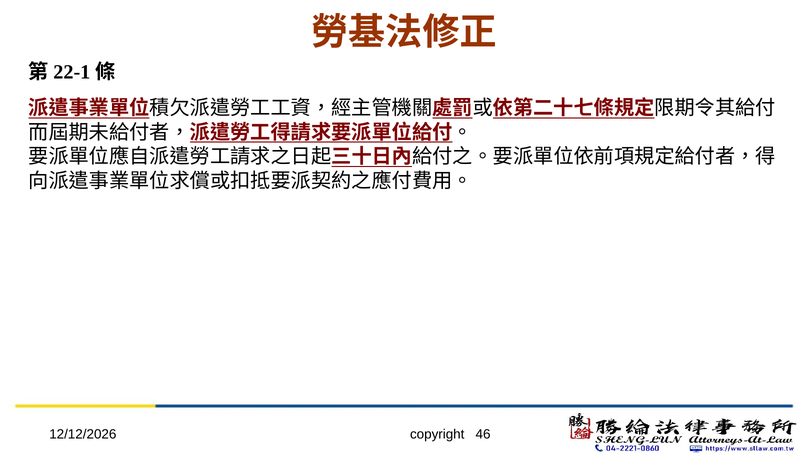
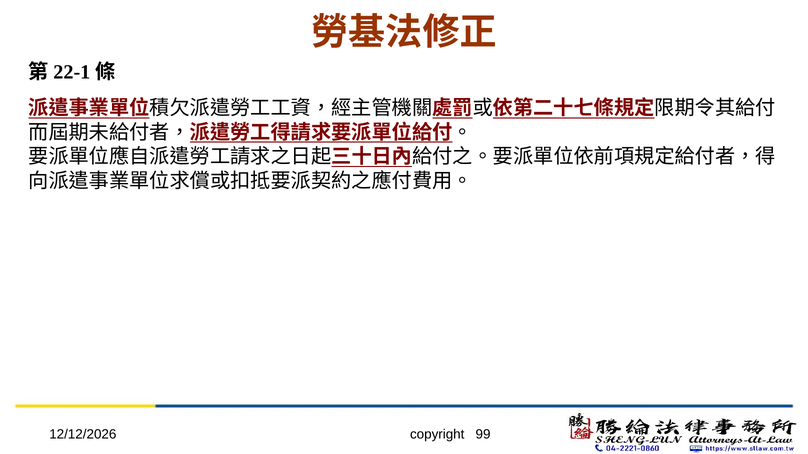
46: 46 -> 99
